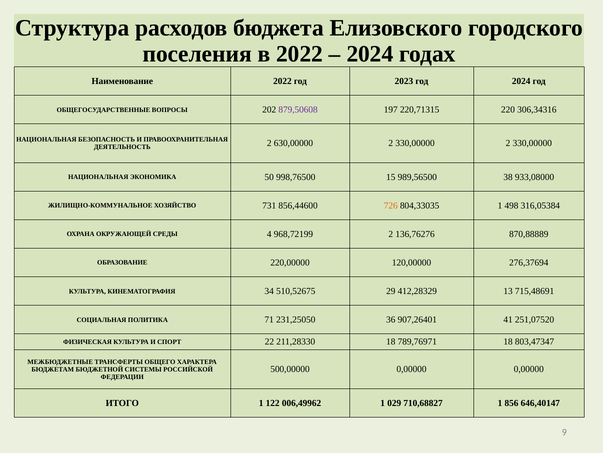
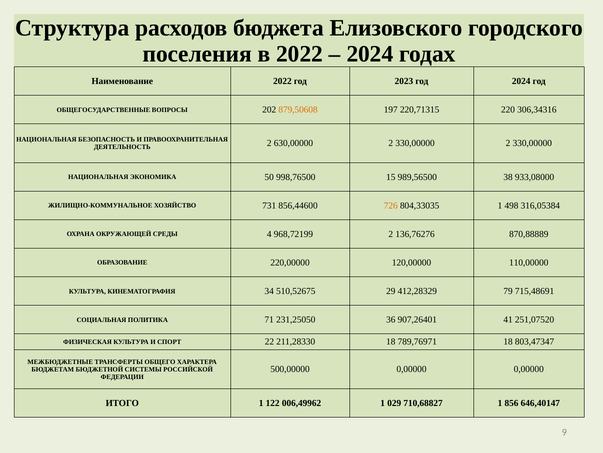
879,50608 colour: purple -> orange
276,37694: 276,37694 -> 110,00000
13: 13 -> 79
